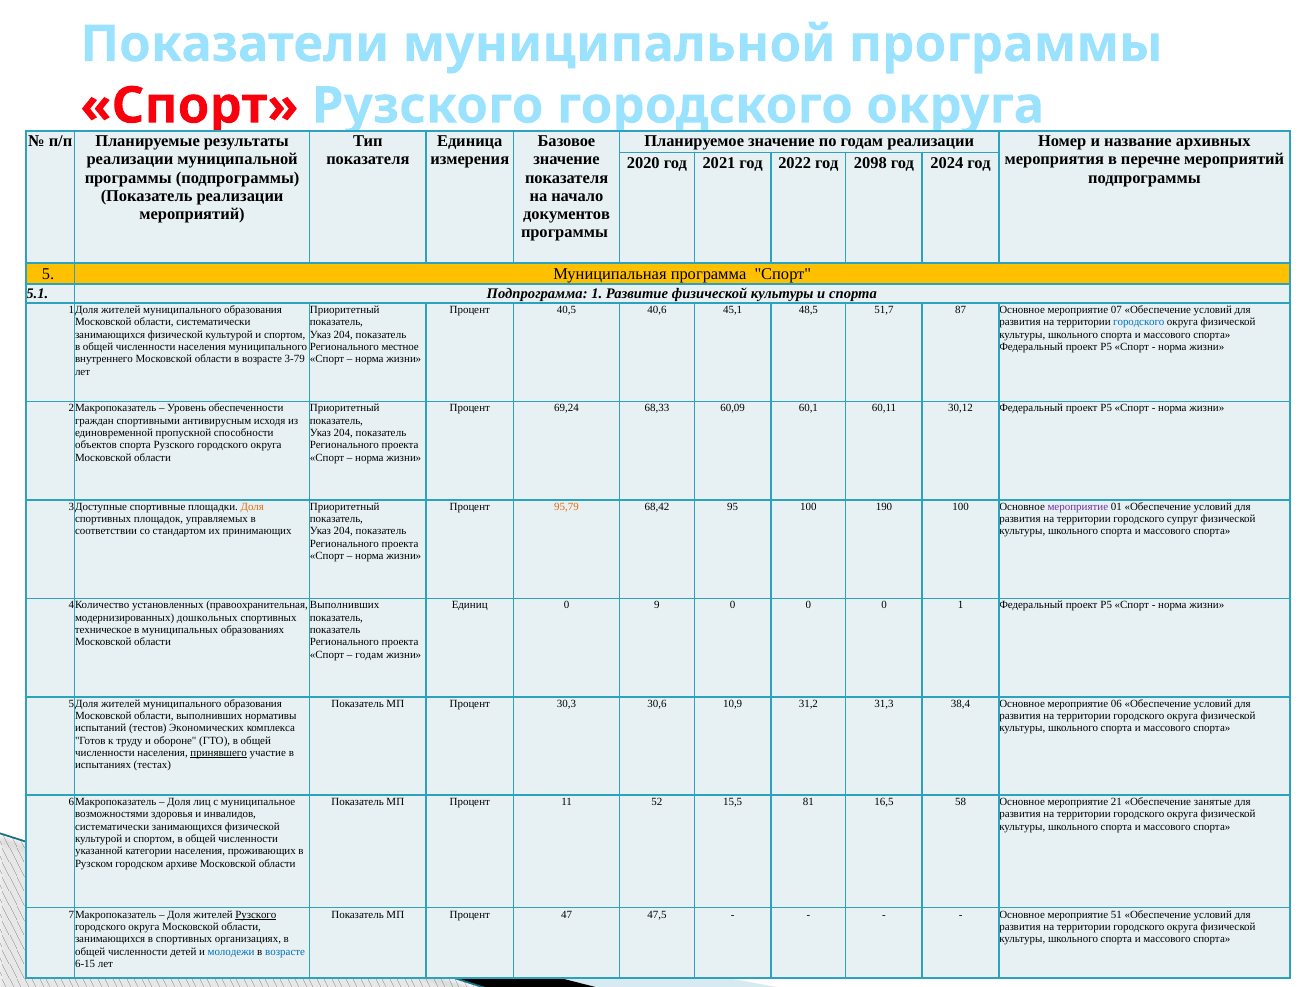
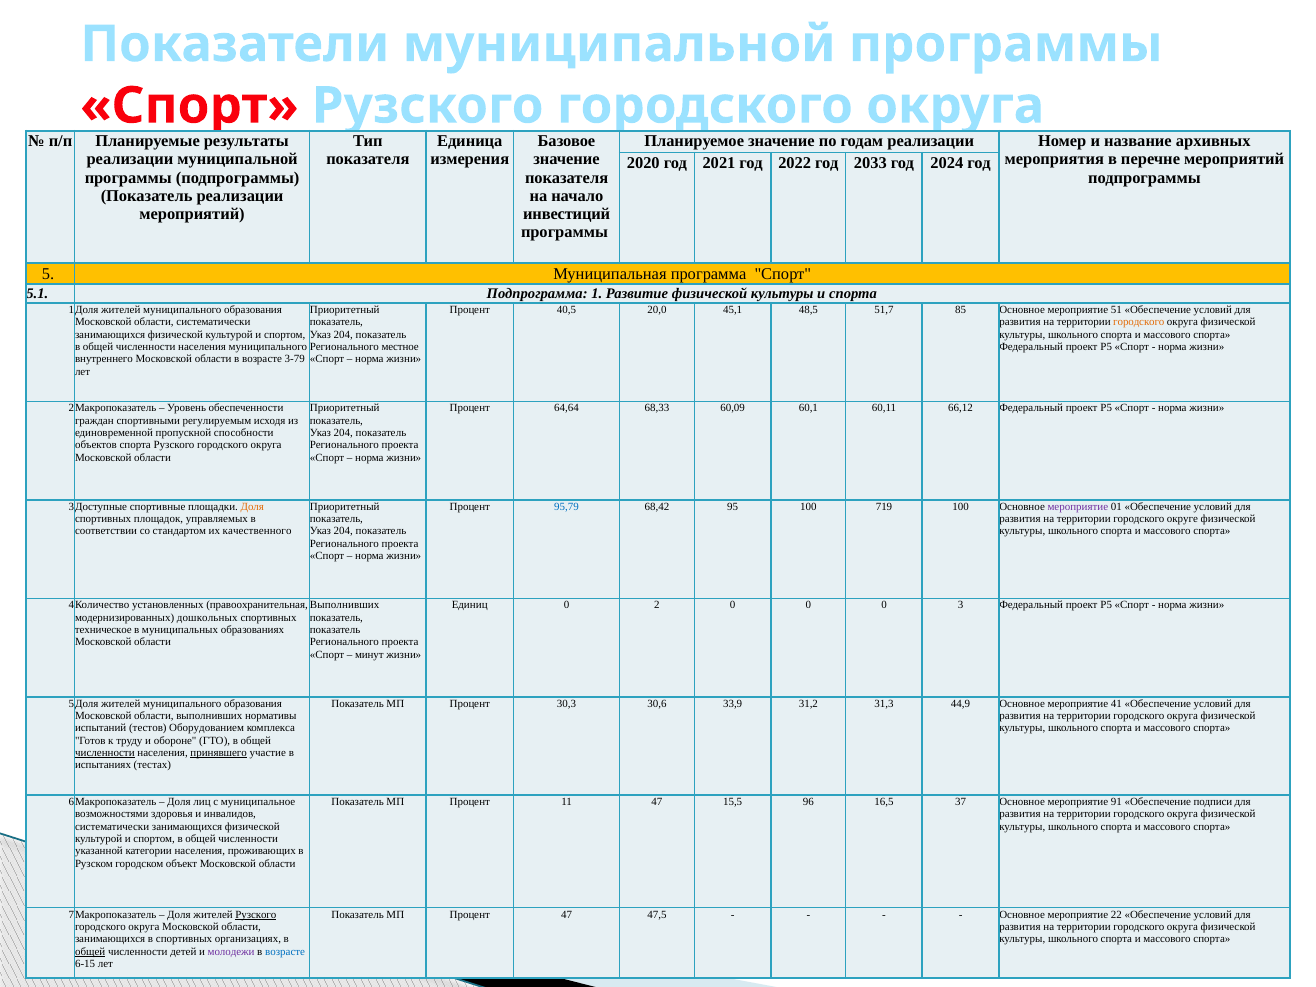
2098: 2098 -> 2033
документов: документов -> инвестиций
40,6: 40,6 -> 20,0
87: 87 -> 85
07: 07 -> 51
городского at (1139, 322) colour: blue -> orange
69,24: 69,24 -> 64,64
30,12: 30,12 -> 66,12
антивирусным: антивирусным -> регулируемым
95,79 colour: orange -> blue
190: 190 -> 719
супруг: супруг -> округе
принимающих: принимающих -> качественного
9: 9 -> 2
0 1: 1 -> 3
годам at (369, 654): годам -> минут
10,9: 10,9 -> 33,9
38,4: 38,4 -> 44,9
06: 06 -> 41
Экономических: Экономических -> Оборудованием
численности at (105, 753) underline: none -> present
11 52: 52 -> 47
81: 81 -> 96
58: 58 -> 37
21: 21 -> 91
занятые: занятые -> подписи
архиве: архиве -> объект
51: 51 -> 22
общей at (90, 951) underline: none -> present
молодежи colour: blue -> purple
